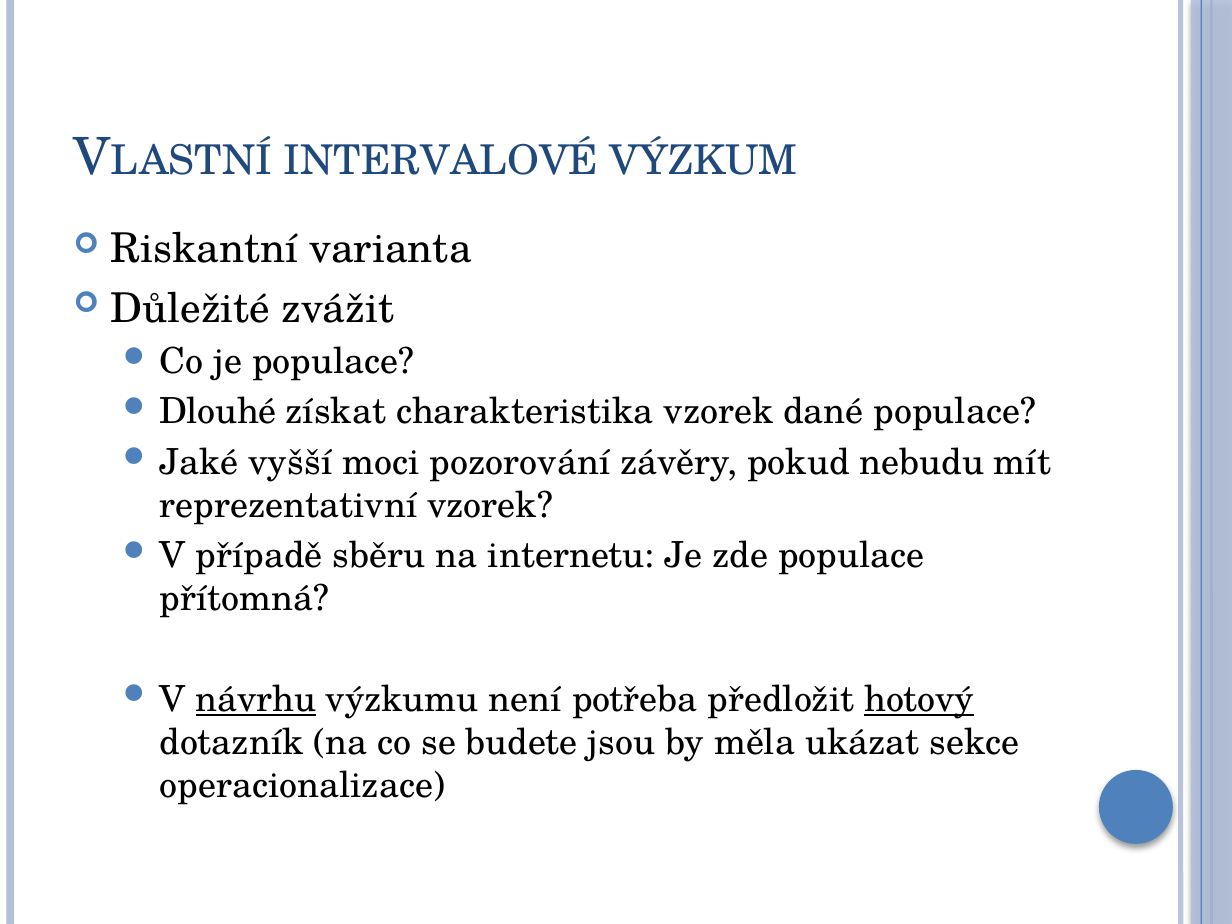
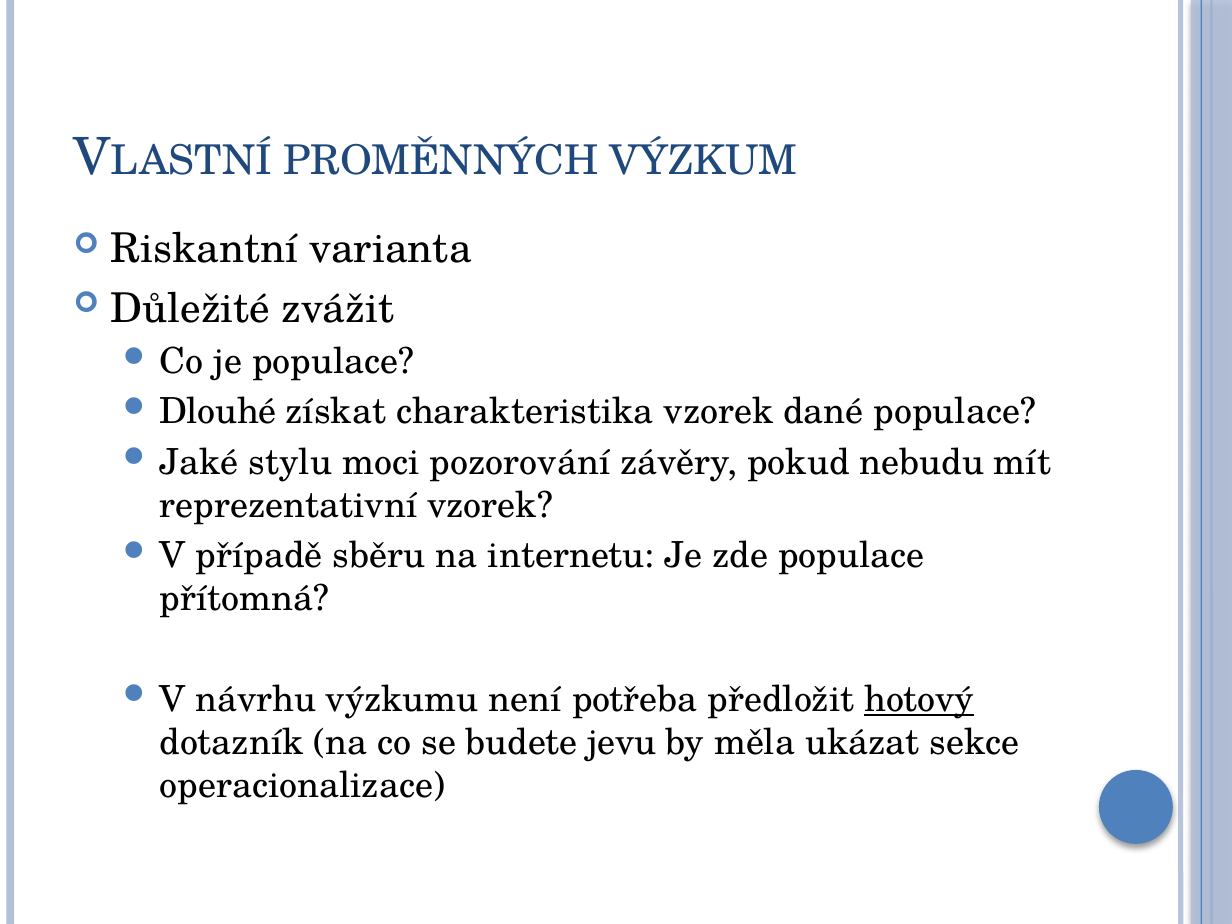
INTERVALOVÉ: INTERVALOVÉ -> PROMĚNNÝCH
vyšší: vyšší -> stylu
návrhu underline: present -> none
jsou: jsou -> jevu
